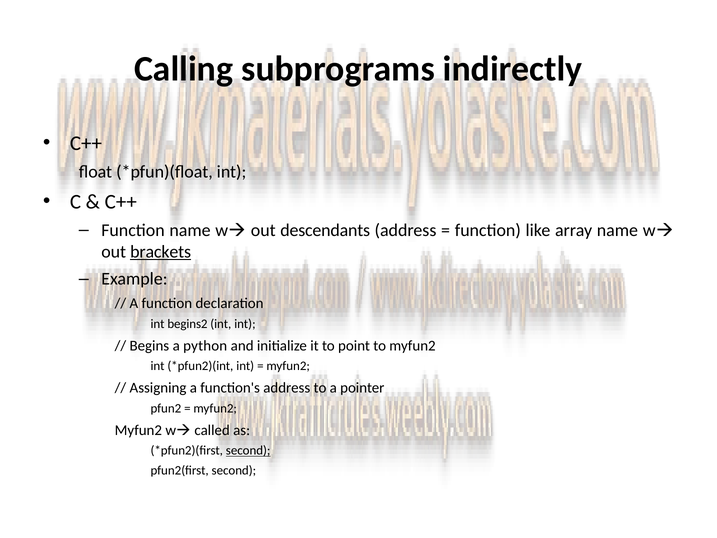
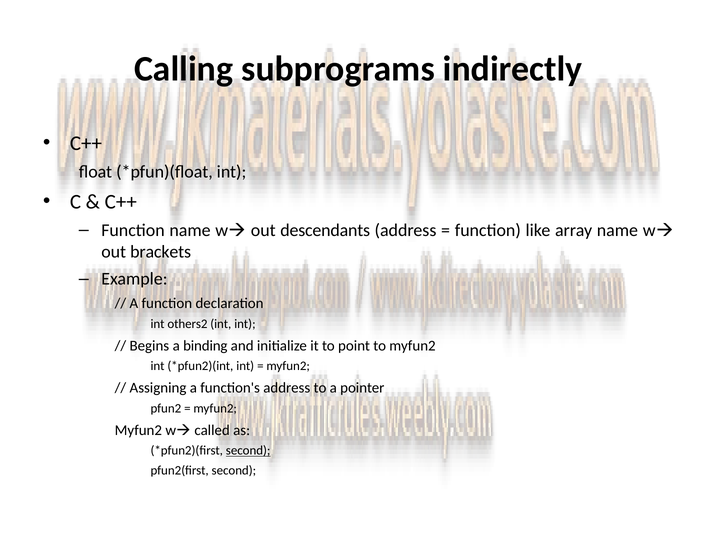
brackets underline: present -> none
begins2: begins2 -> others2
python: python -> binding
